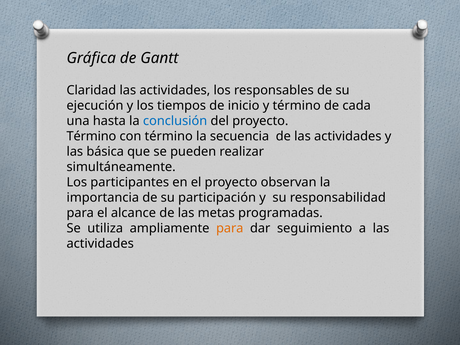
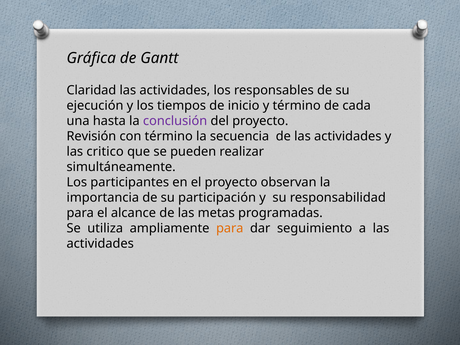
conclusión colour: blue -> purple
Término at (91, 136): Término -> Revisión
básica: básica -> critico
